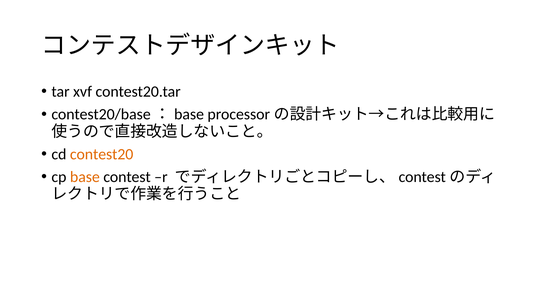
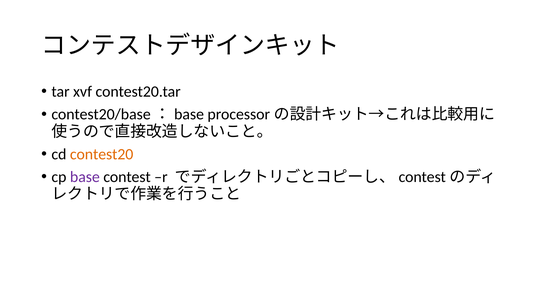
base colour: orange -> purple
